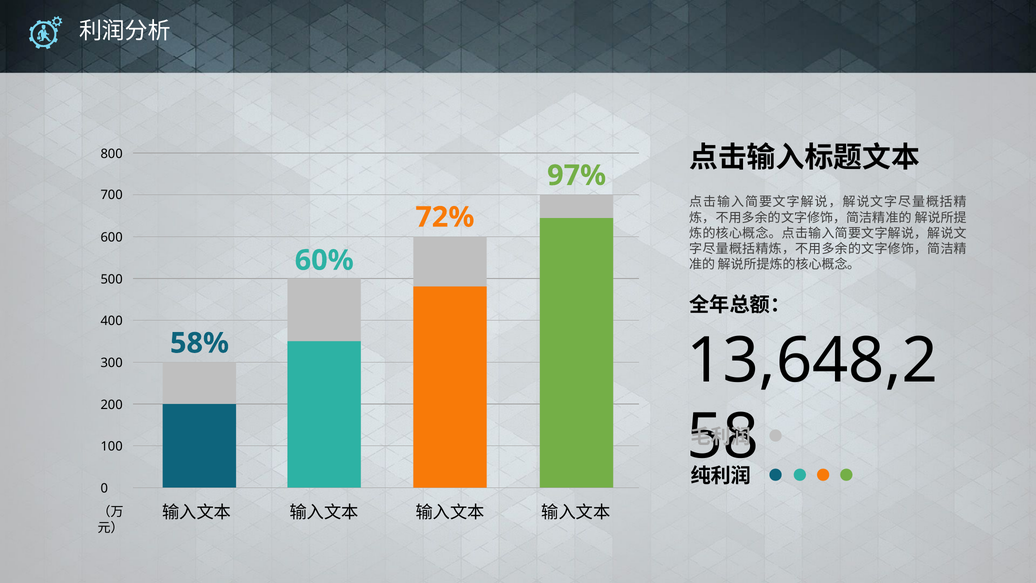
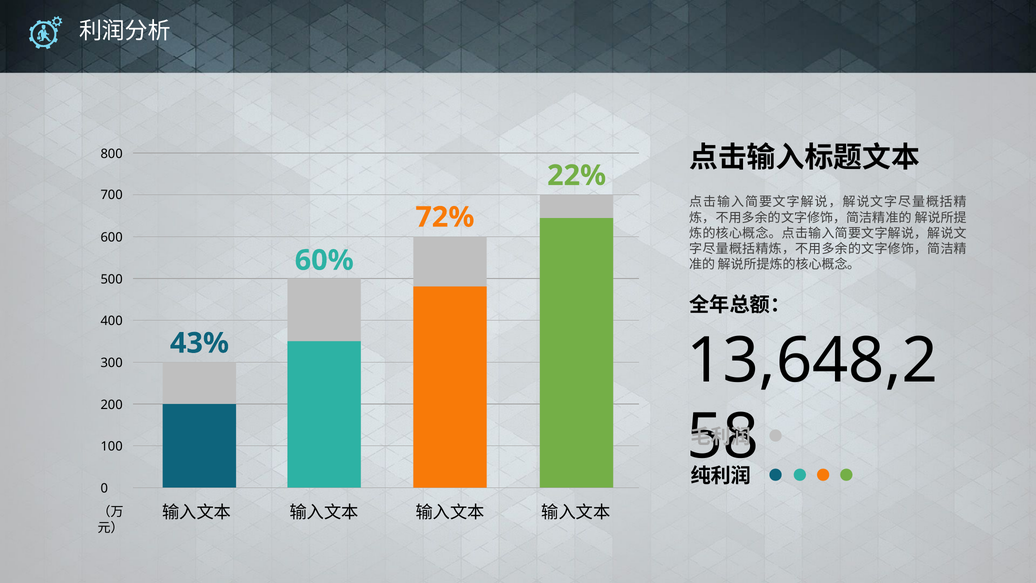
97%: 97% -> 22%
58%: 58% -> 43%
